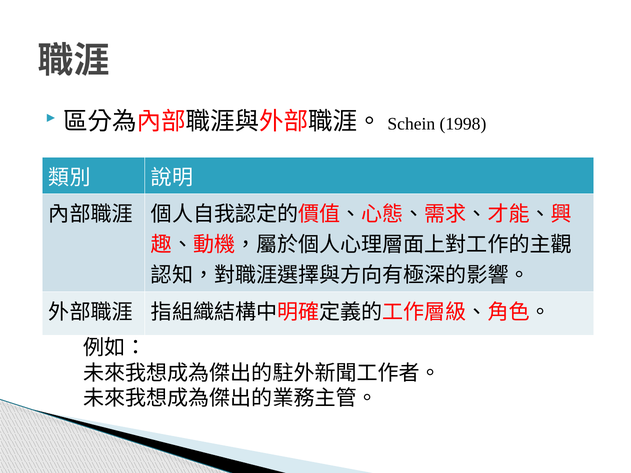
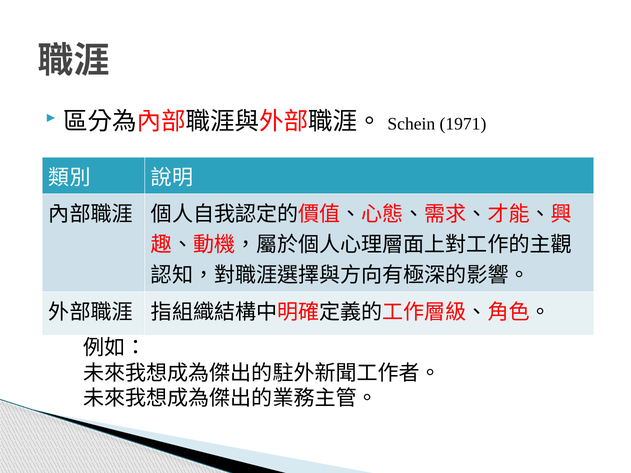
1998: 1998 -> 1971
